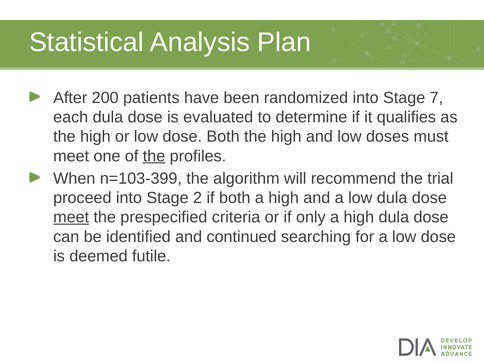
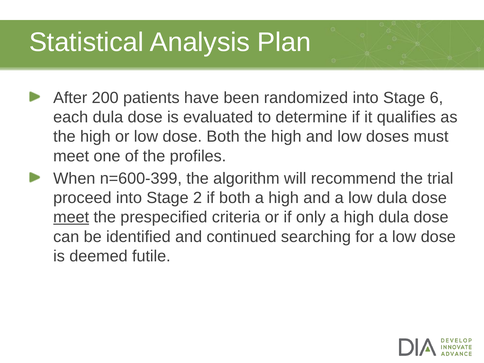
7: 7 -> 6
the at (154, 156) underline: present -> none
n=103-399: n=103-399 -> n=600-399
